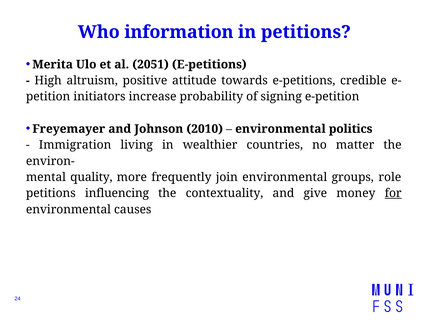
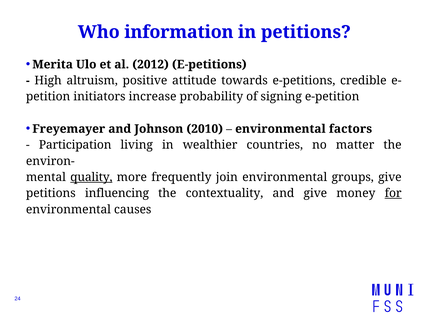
2051: 2051 -> 2012
politics: politics -> factors
Immigration: Immigration -> Participation
quality underline: none -> present
groups role: role -> give
